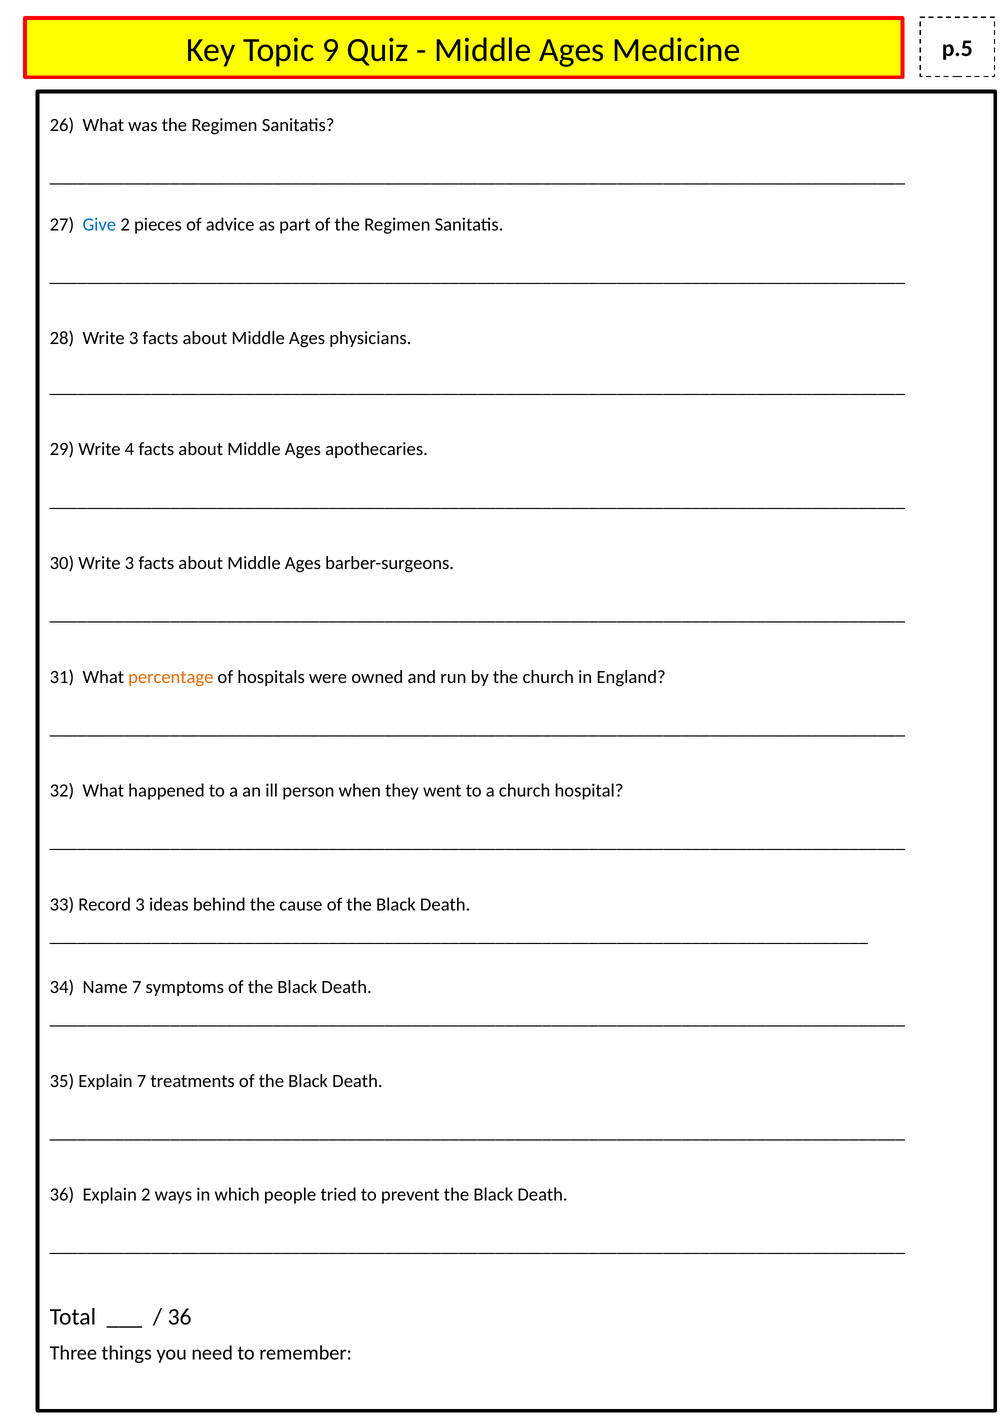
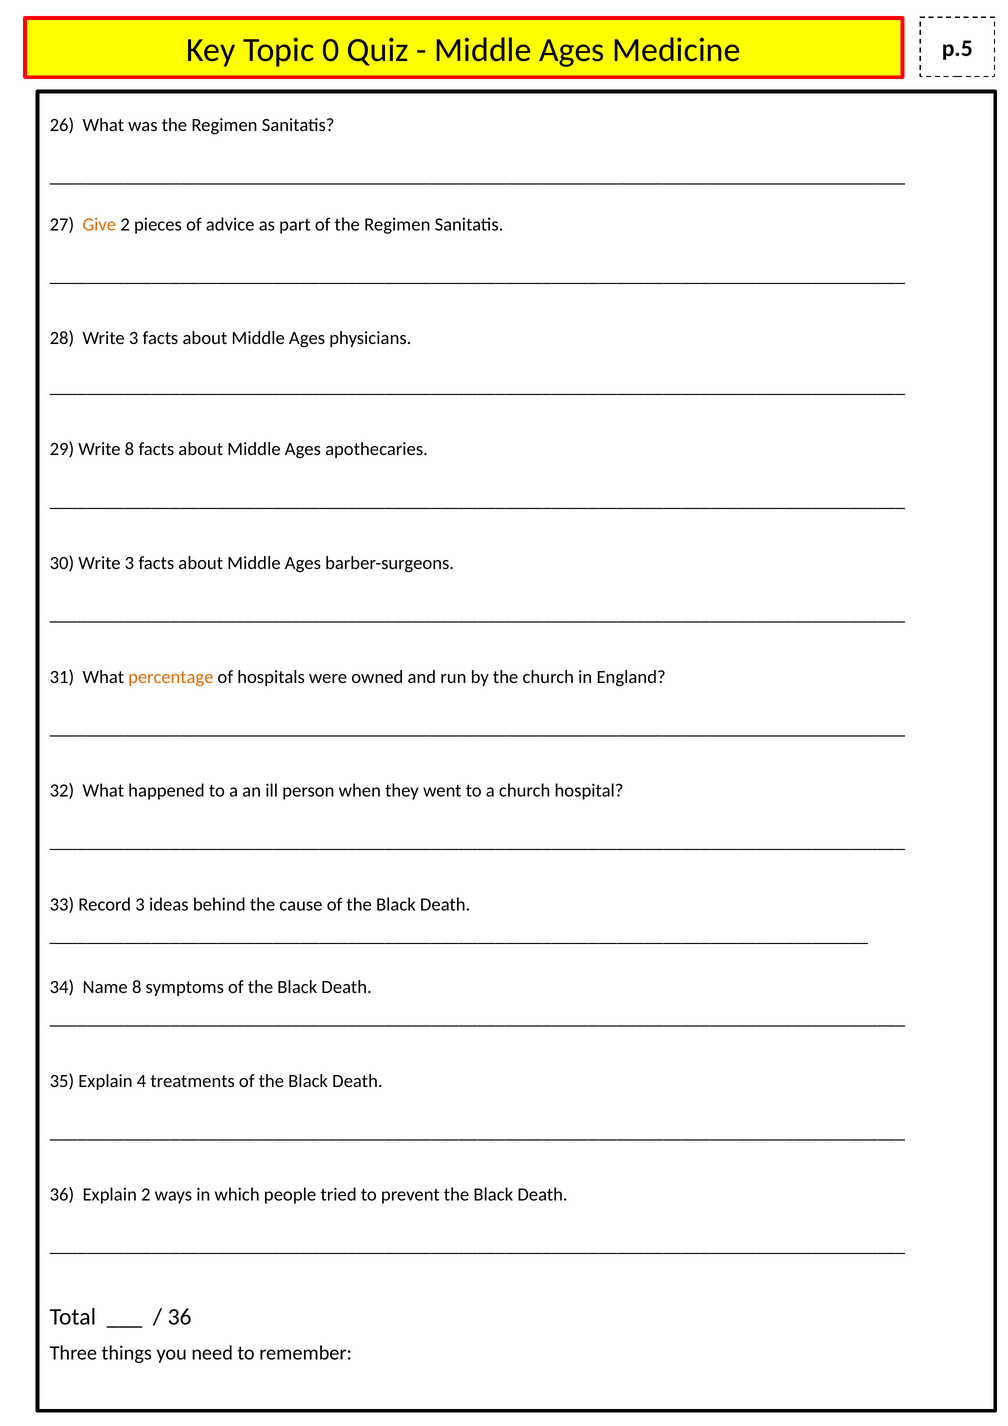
9: 9 -> 0
Give colour: blue -> orange
Write 4: 4 -> 8
Name 7: 7 -> 8
Explain 7: 7 -> 4
